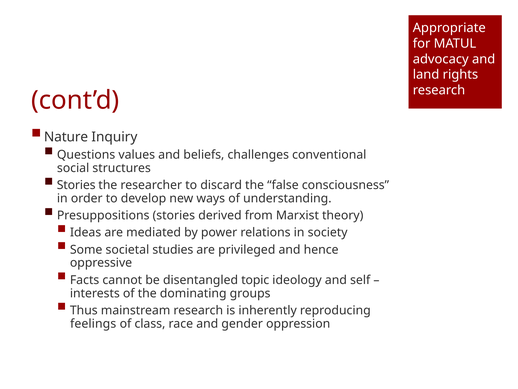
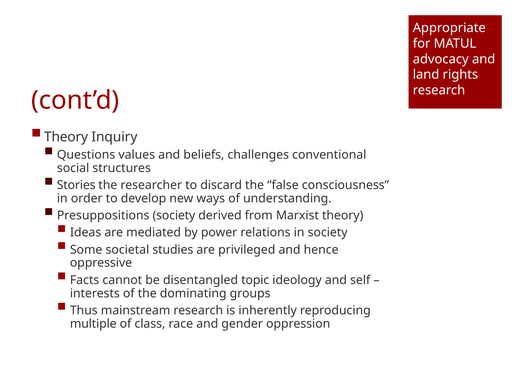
Nature at (66, 137): Nature -> Theory
Presuppositions stories: stories -> society
feelings: feelings -> multiple
